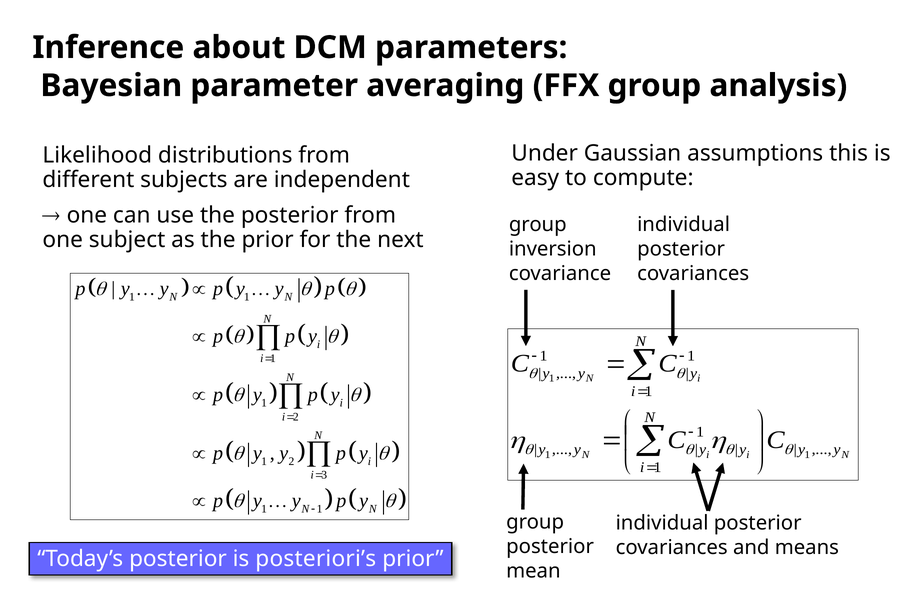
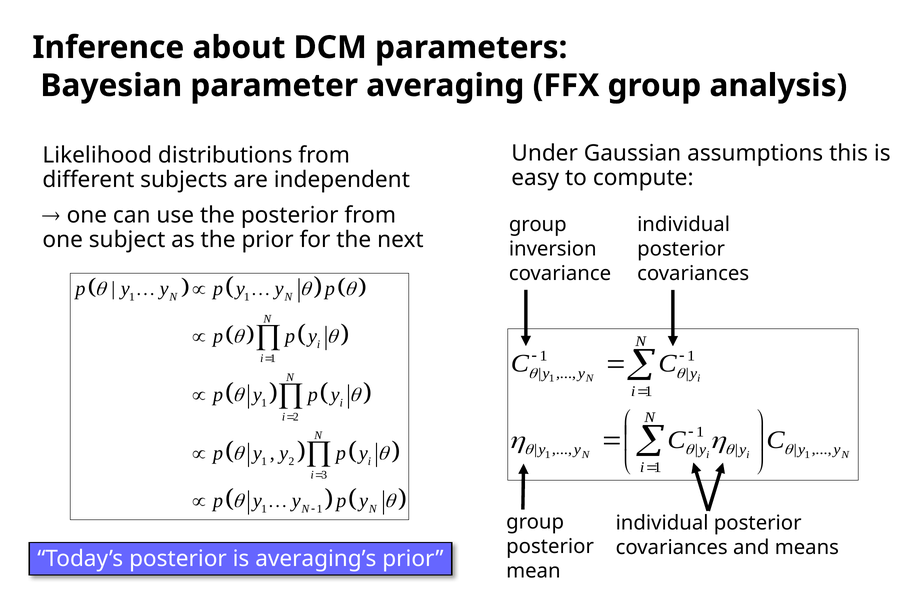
posteriori’s: posteriori’s -> averaging’s
